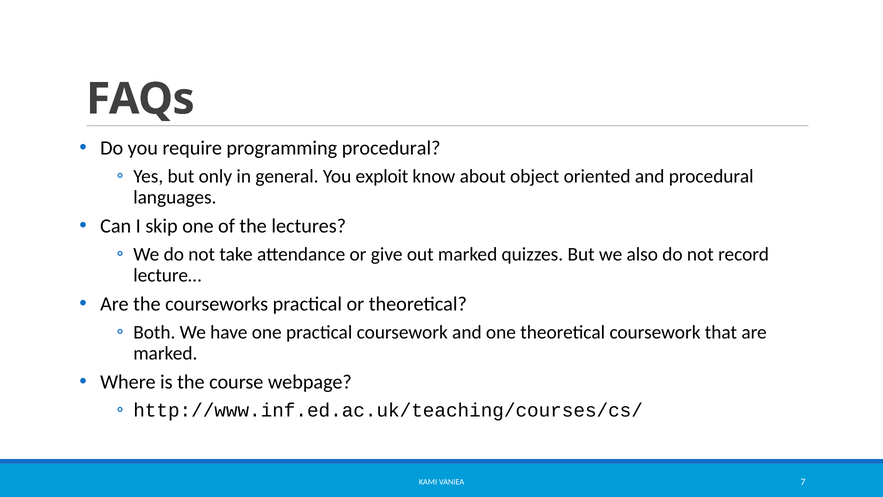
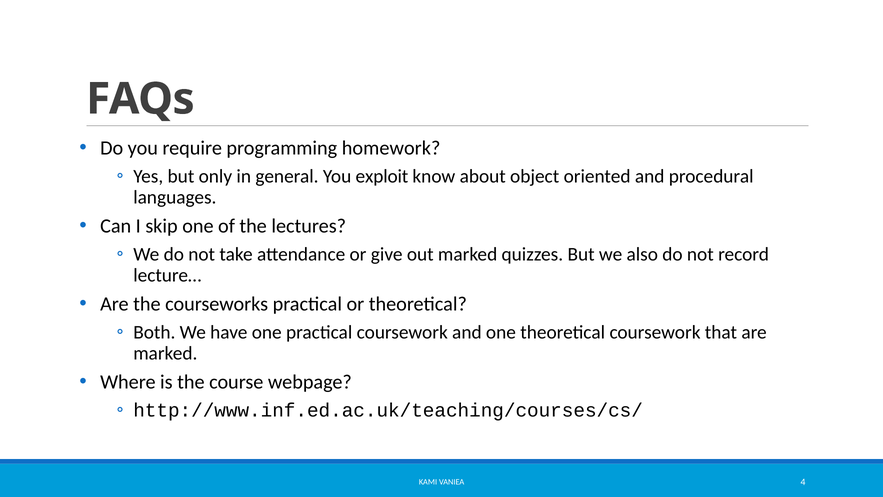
programming procedural: procedural -> homework
7: 7 -> 4
